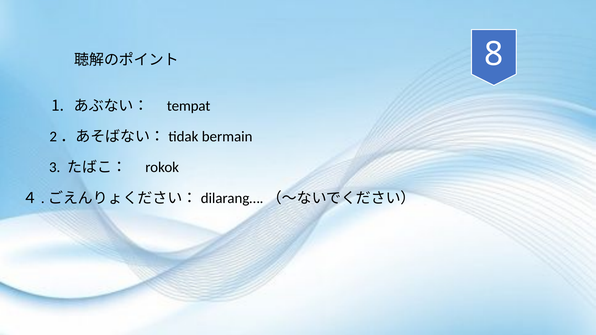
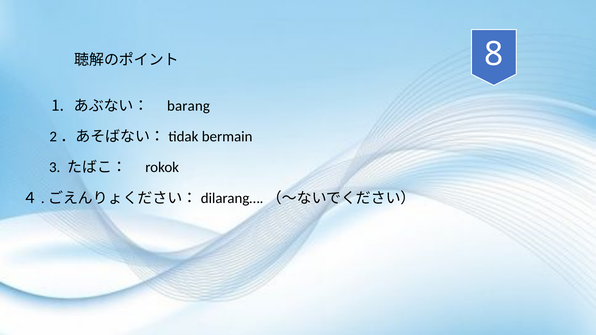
tempat: tempat -> barang
